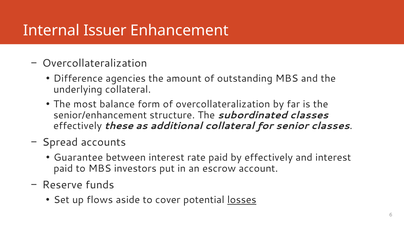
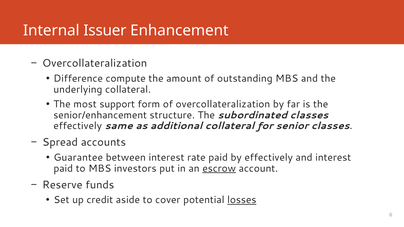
agencies: agencies -> compute
balance: balance -> support
these: these -> same
escrow underline: none -> present
flows: flows -> credit
